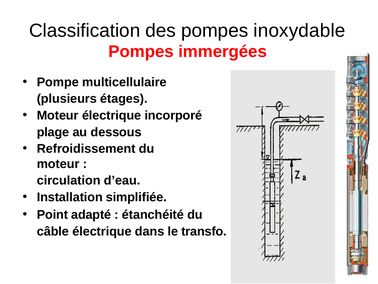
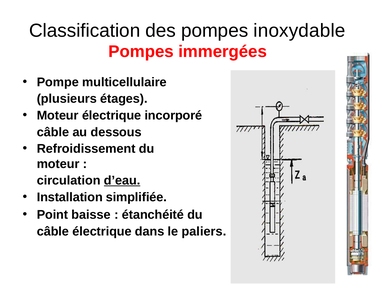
plage at (53, 132): plage -> câble
d’eau underline: none -> present
adapté: adapté -> baisse
transfo: transfo -> paliers
